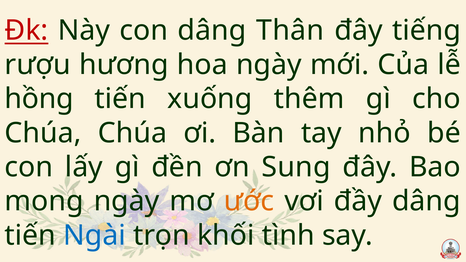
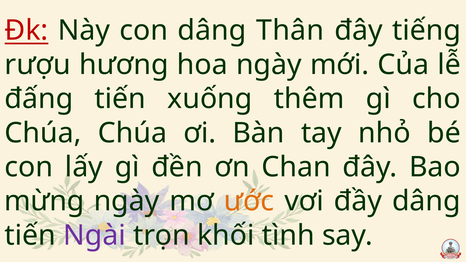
hồng: hồng -> đấng
Sung: Sung -> Chan
mong: mong -> mừng
Ngài colour: blue -> purple
